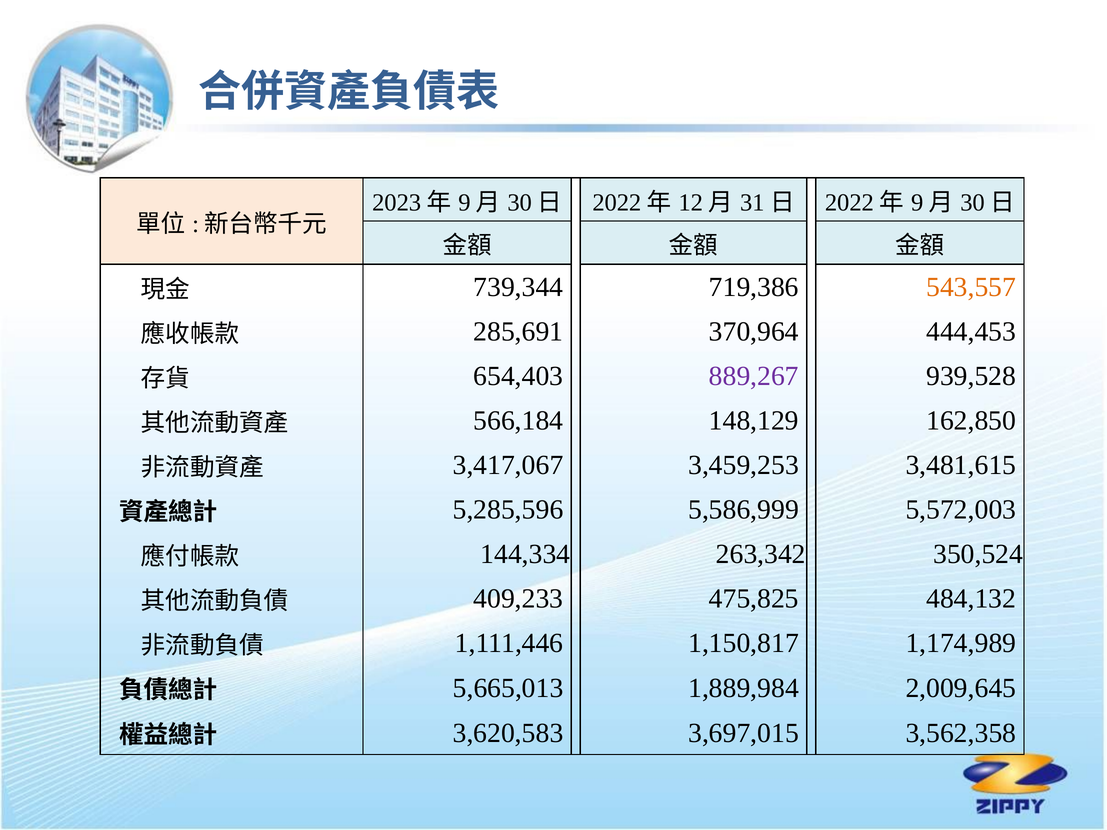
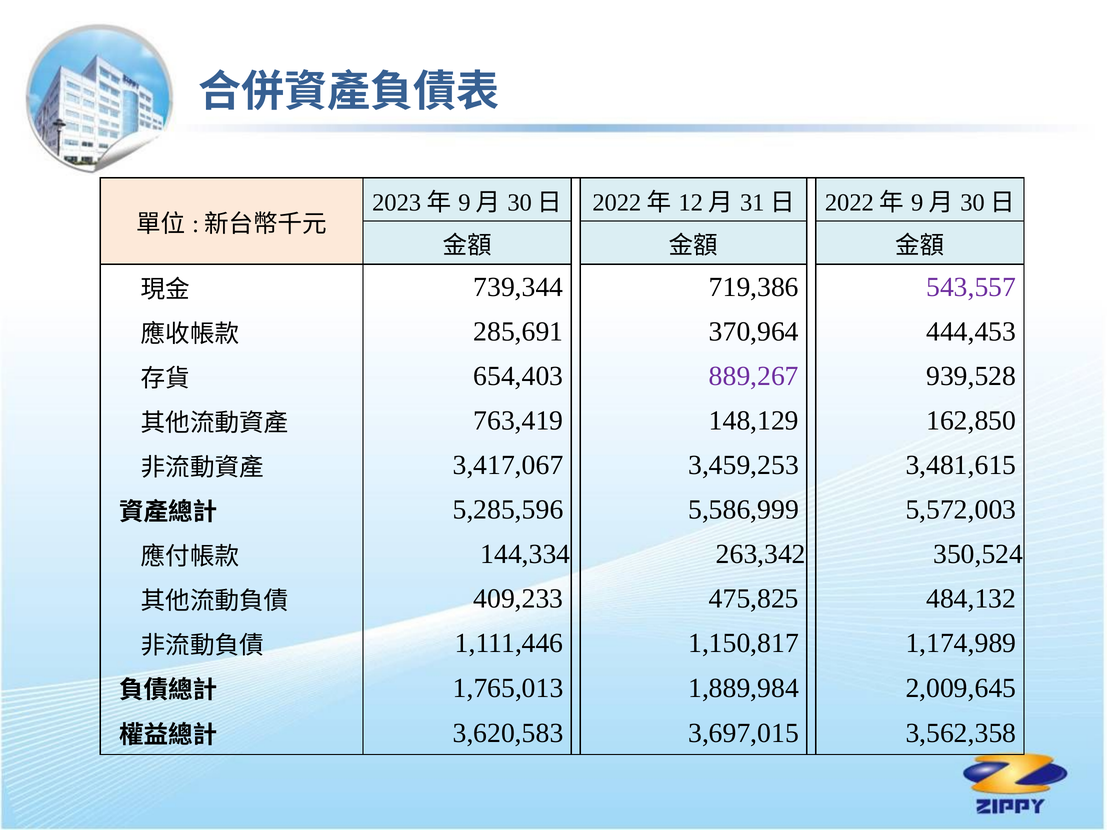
543,557 colour: orange -> purple
566,184: 566,184 -> 763,419
5,665,013: 5,665,013 -> 1,765,013
